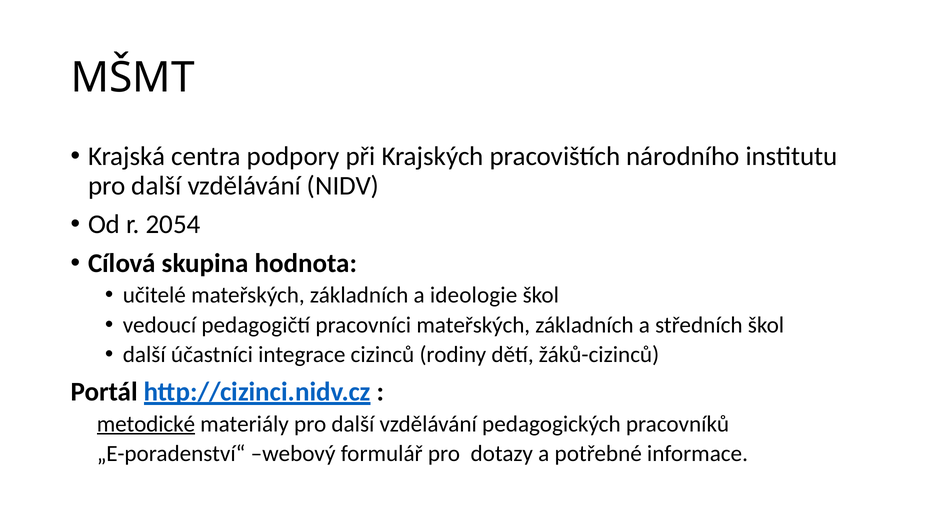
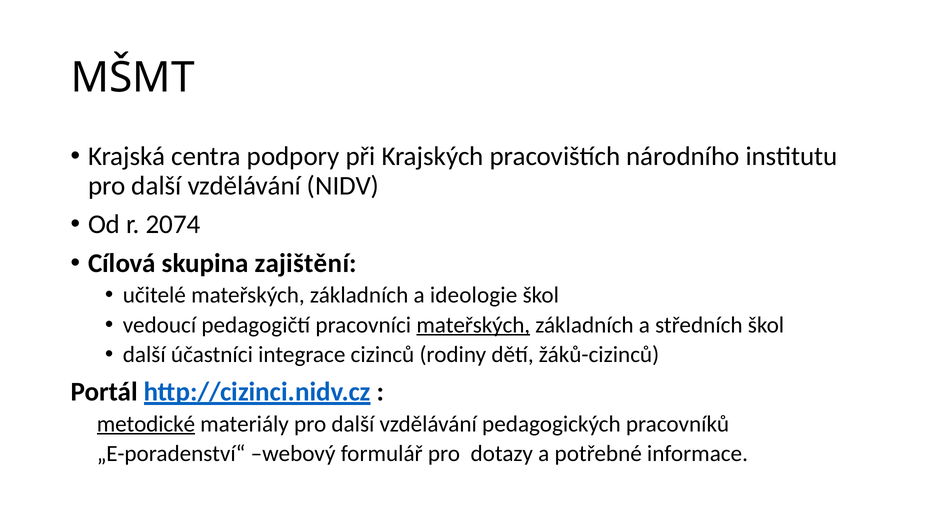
2054: 2054 -> 2074
hodnota: hodnota -> zajištění
mateřských at (473, 325) underline: none -> present
